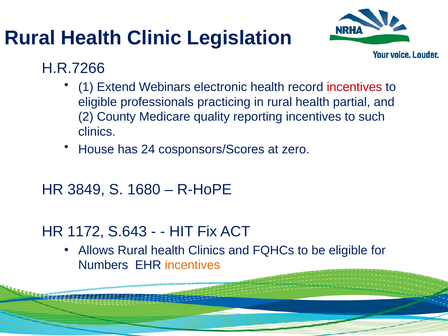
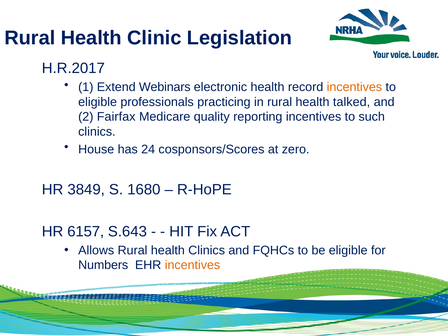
H.R.7266: H.R.7266 -> H.R.2017
incentives at (354, 87) colour: red -> orange
partial: partial -> talked
County: County -> Fairfax
1172: 1172 -> 6157
